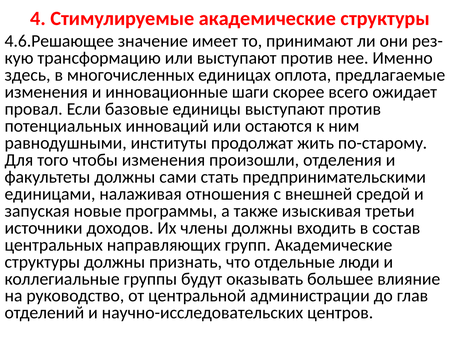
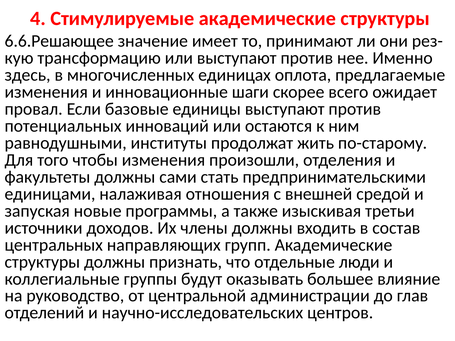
4.6.Решающее: 4.6.Решающее -> 6.6.Решающее
